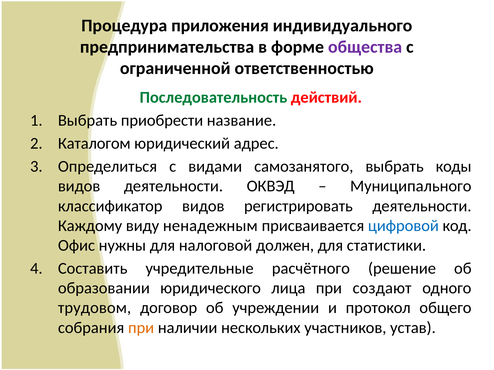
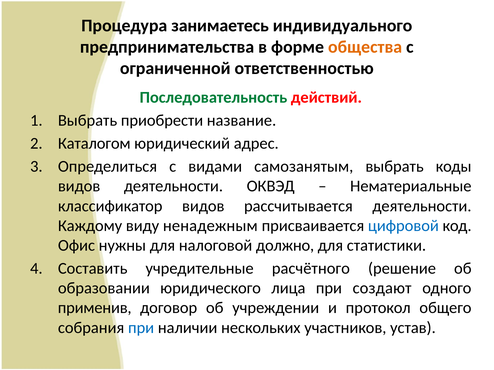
приложения: приложения -> занимаетесь
общества colour: purple -> orange
самозанятого: самозанятого -> самозанятым
Муниципального: Муниципального -> Нематериальные
регистрировать: регистрировать -> рассчитывается
должен: должен -> должно
трудовом: трудовом -> применив
при at (141, 328) colour: orange -> blue
